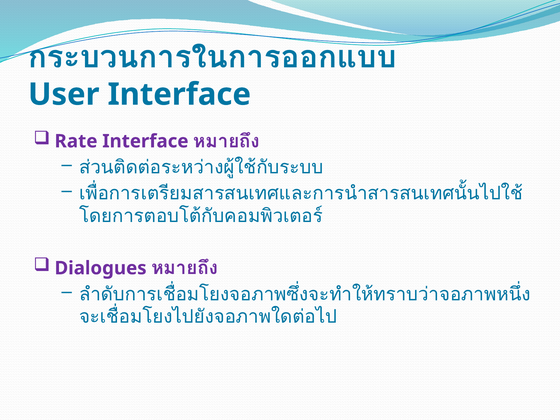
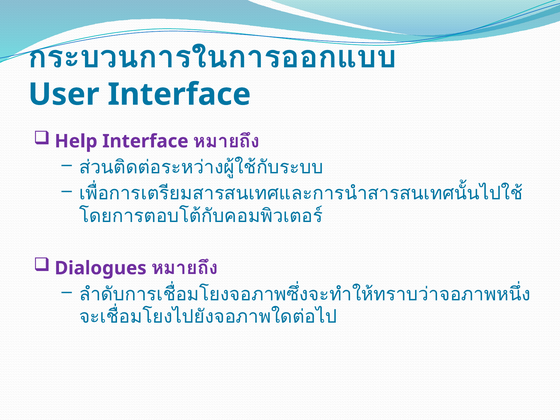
Rate: Rate -> Help
